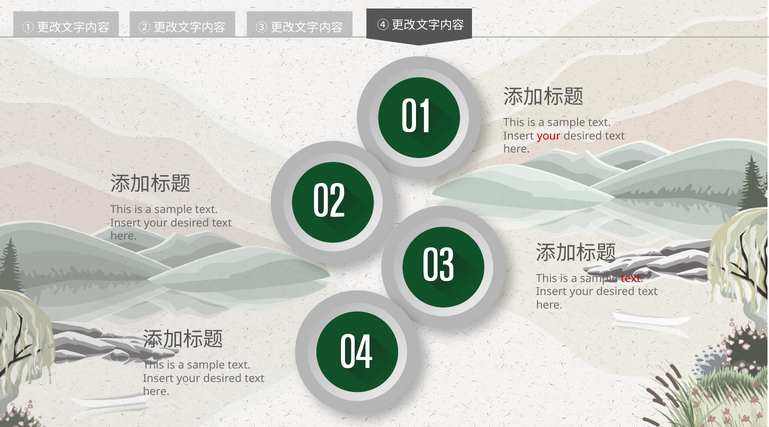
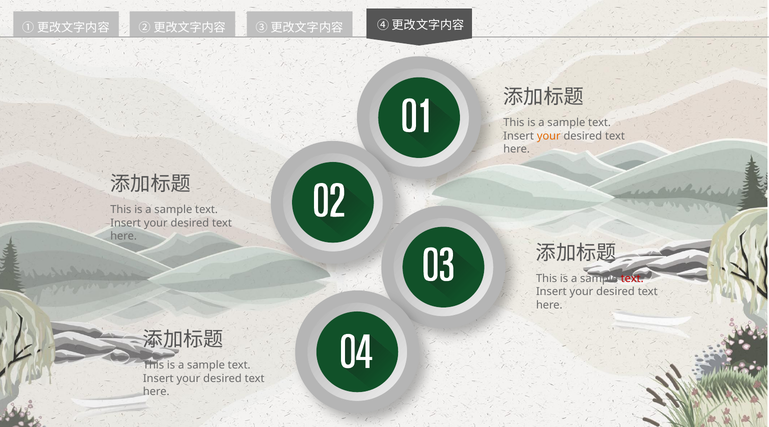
your at (549, 136) colour: red -> orange
